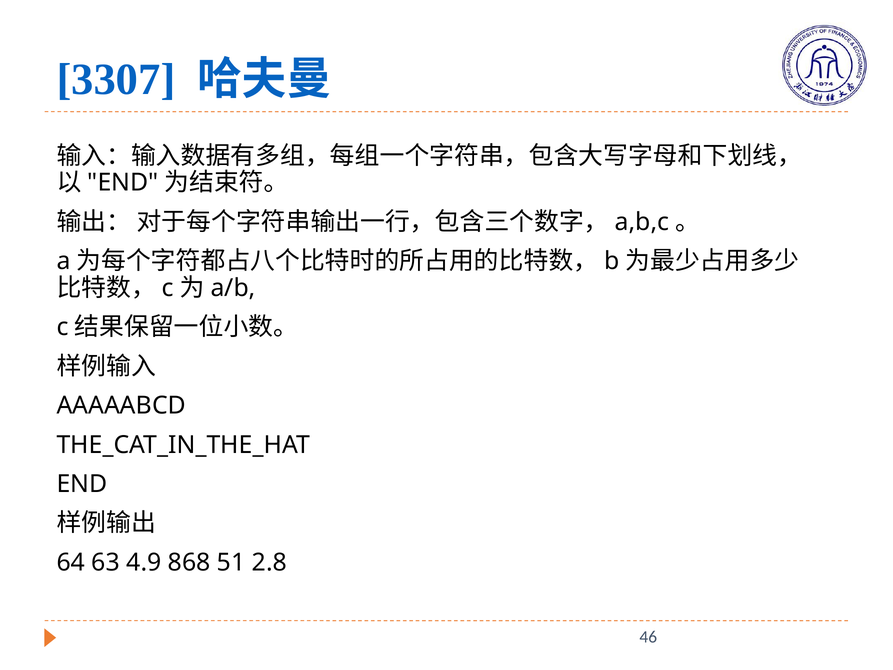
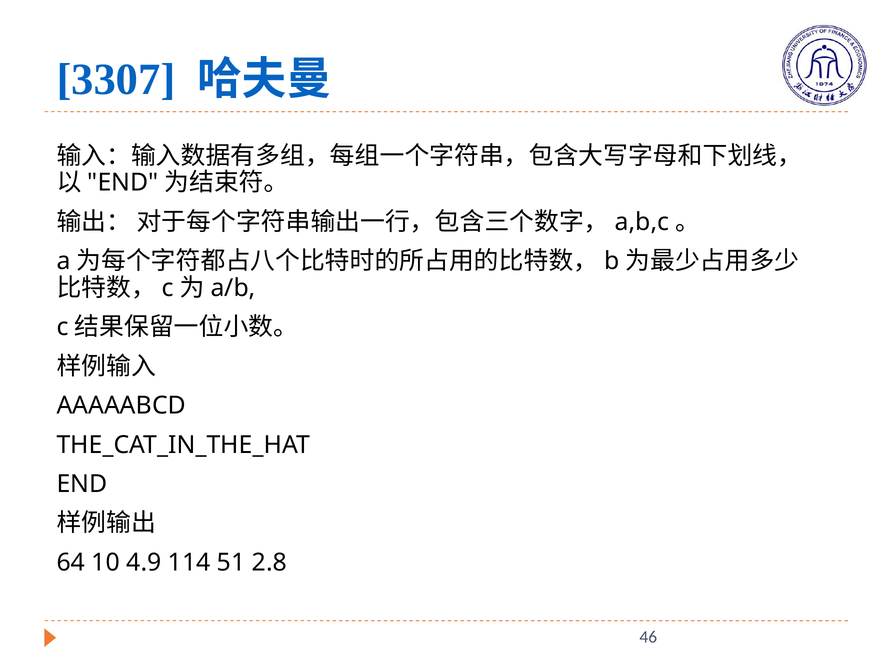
63: 63 -> 10
868: 868 -> 114
